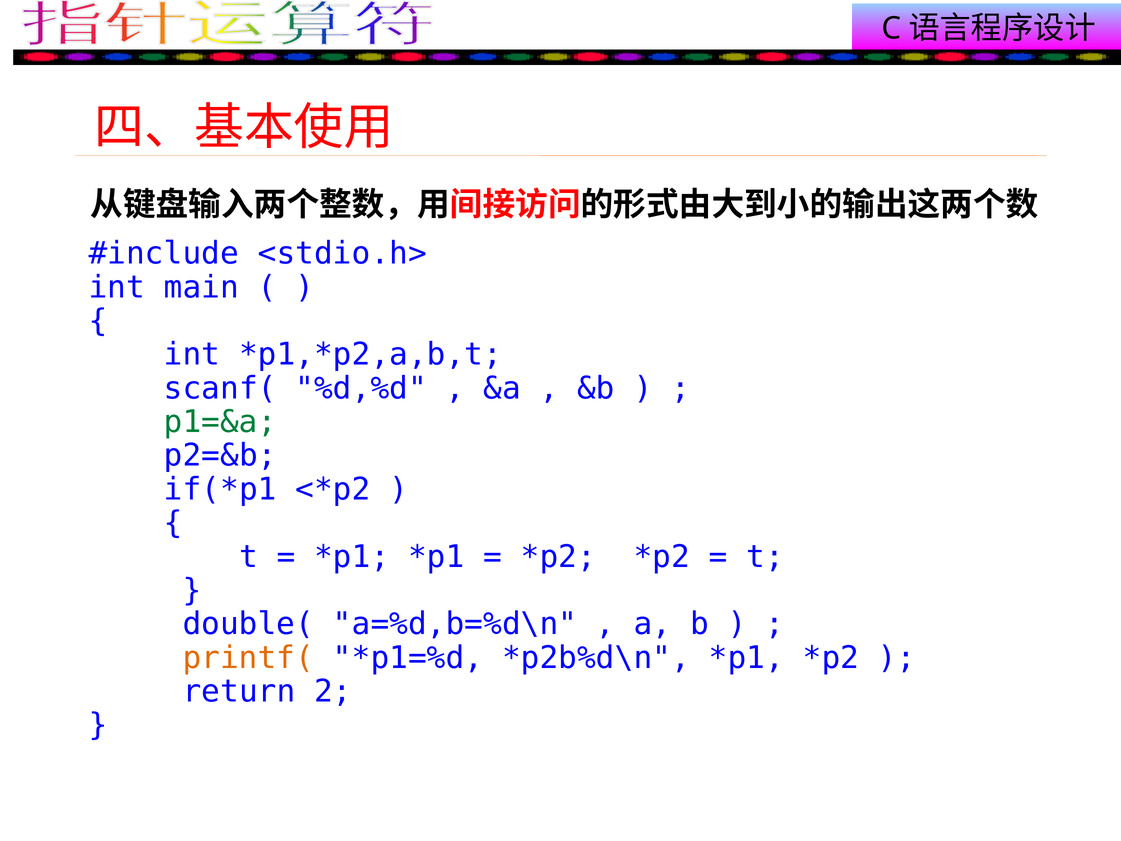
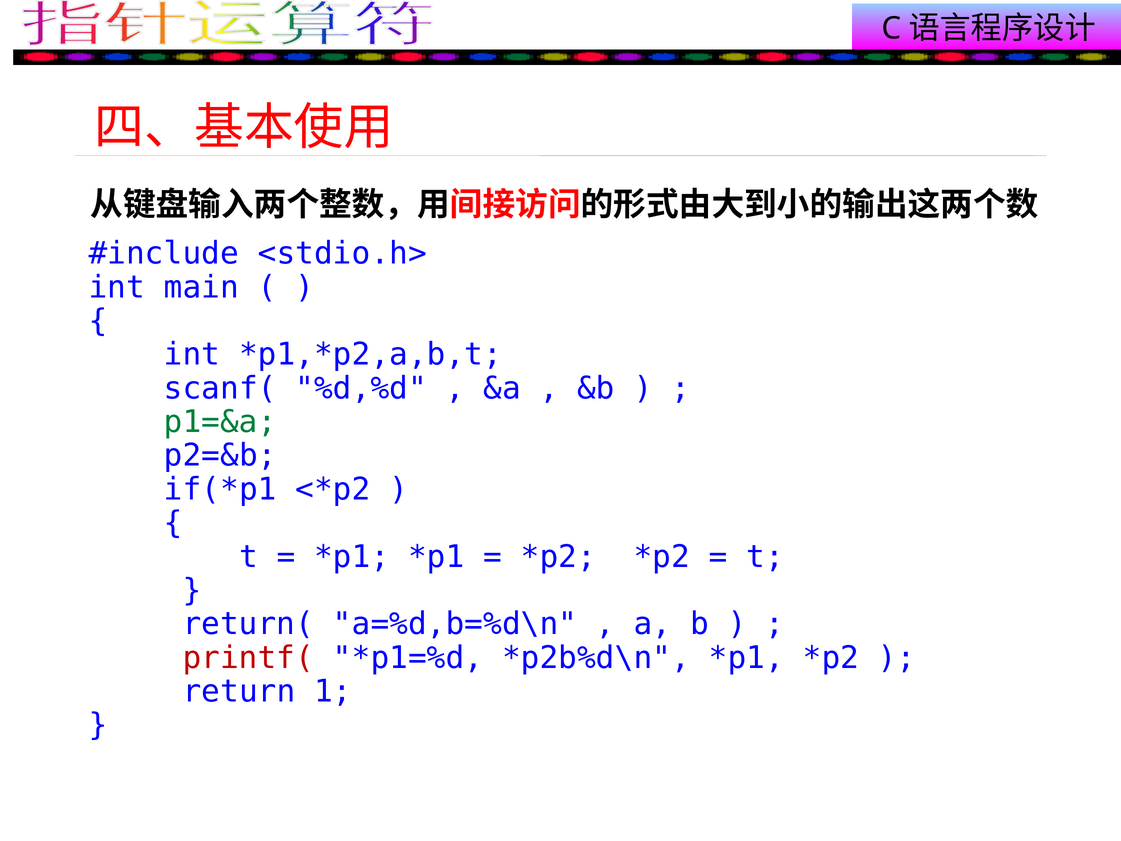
double(: double( -> return(
printf( colour: orange -> red
2: 2 -> 1
